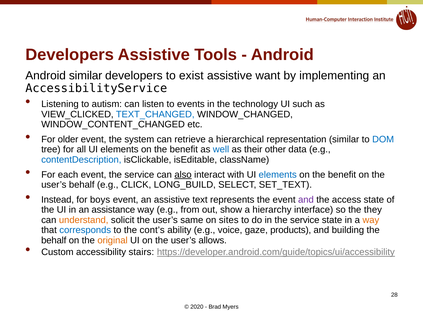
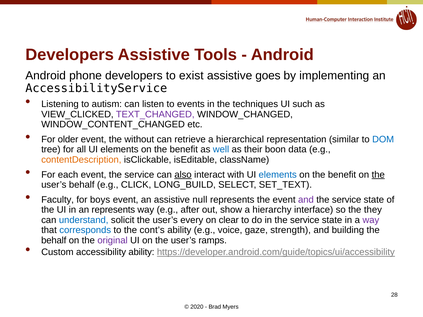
Android similar: similar -> phone
want: want -> goes
technology: technology -> techniques
TEXT_CHANGED colour: blue -> purple
system: system -> without
other: other -> boon
contentDescription colour: blue -> orange
the at (378, 175) underline: none -> present
Instead: Instead -> Faculty
text: text -> null
access at (347, 200): access -> service
an assistance: assistance -> represents
from: from -> after
understand colour: orange -> blue
same: same -> every
sites: sites -> clear
way at (371, 220) colour: orange -> purple
products: products -> strength
original colour: orange -> purple
allows: allows -> ramps
accessibility stairs: stairs -> ability
